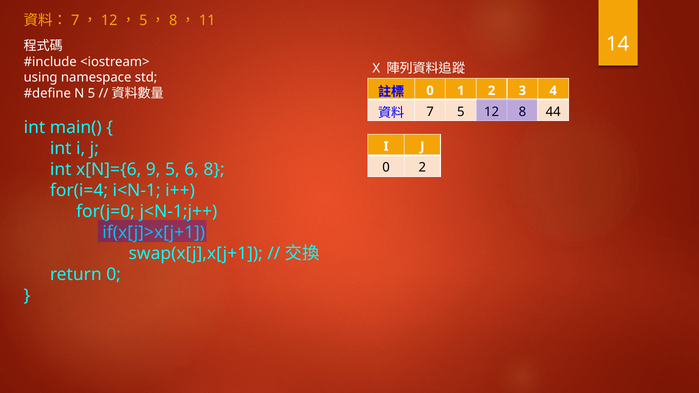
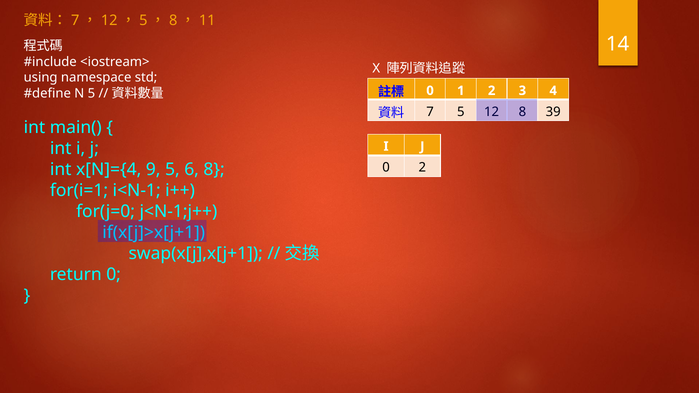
44: 44 -> 39
x[N]={6: x[N]={6 -> x[N]={4
for(i=4: for(i=4 -> for(i=1
